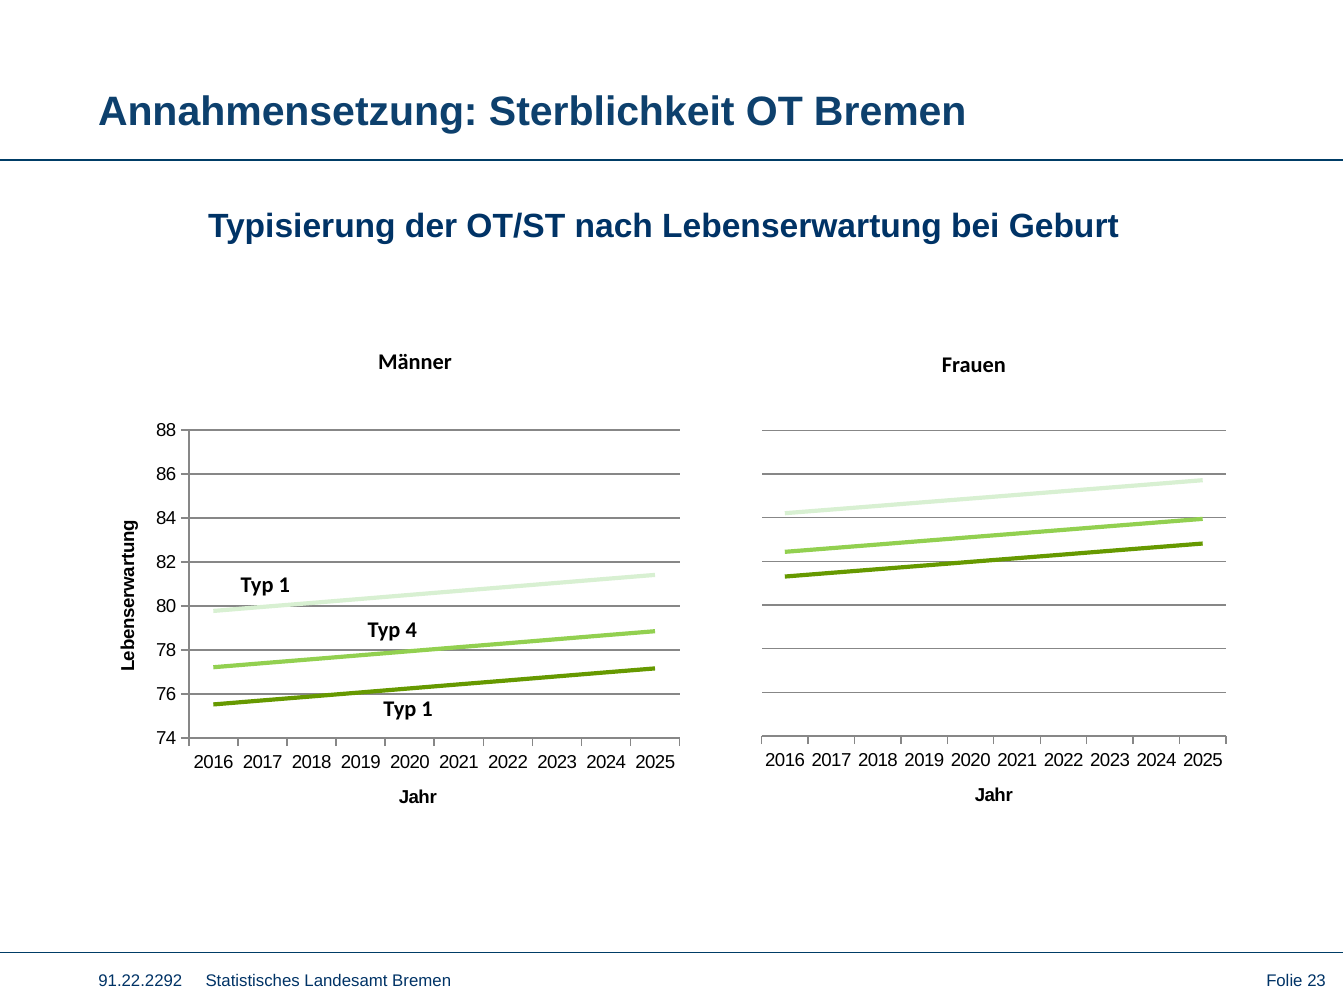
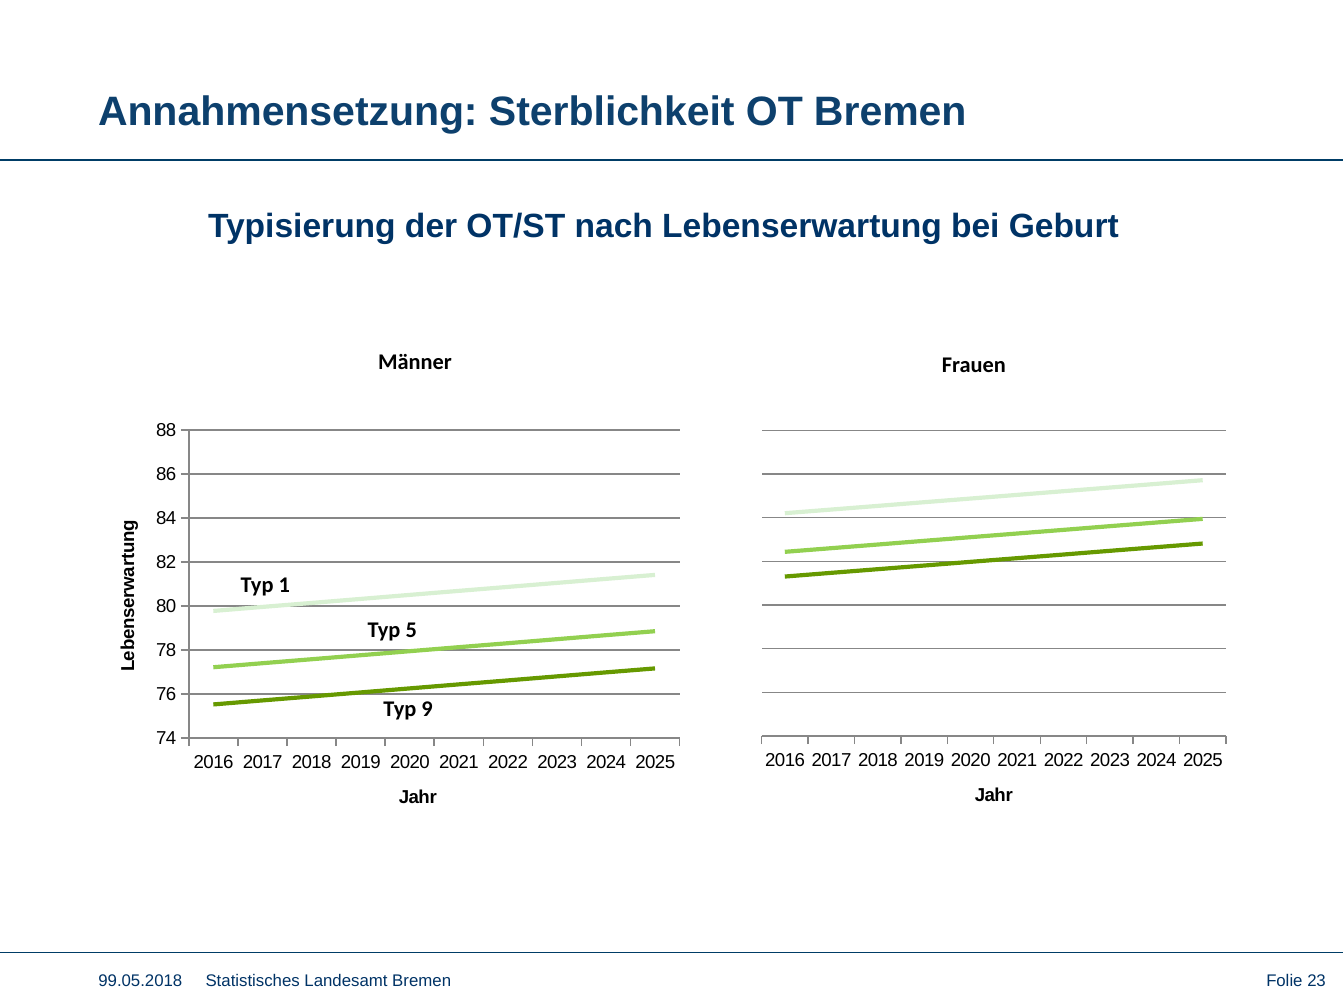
4: 4 -> 5
1 at (427, 709): 1 -> 9
91.22.2292: 91.22.2292 -> 99.05.2018
